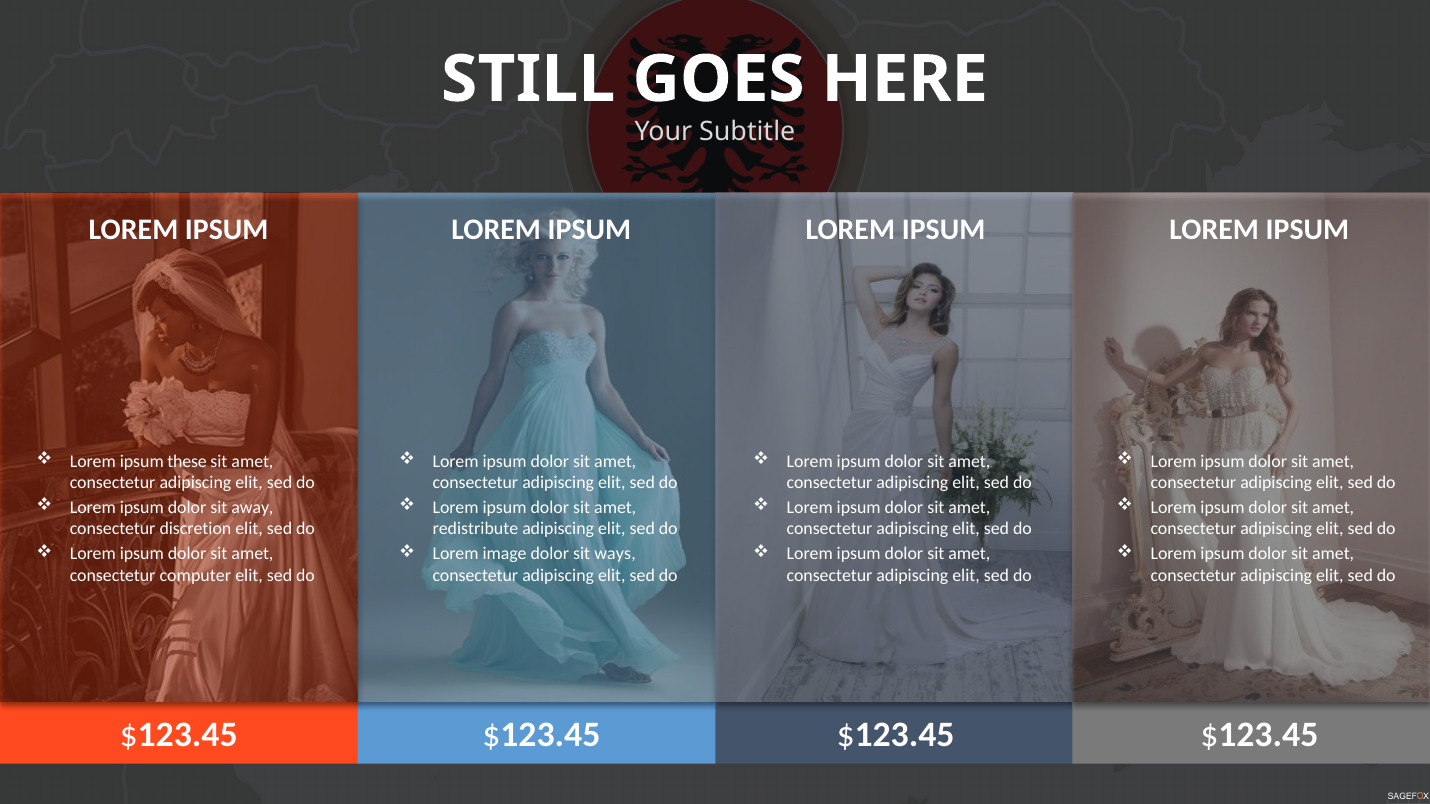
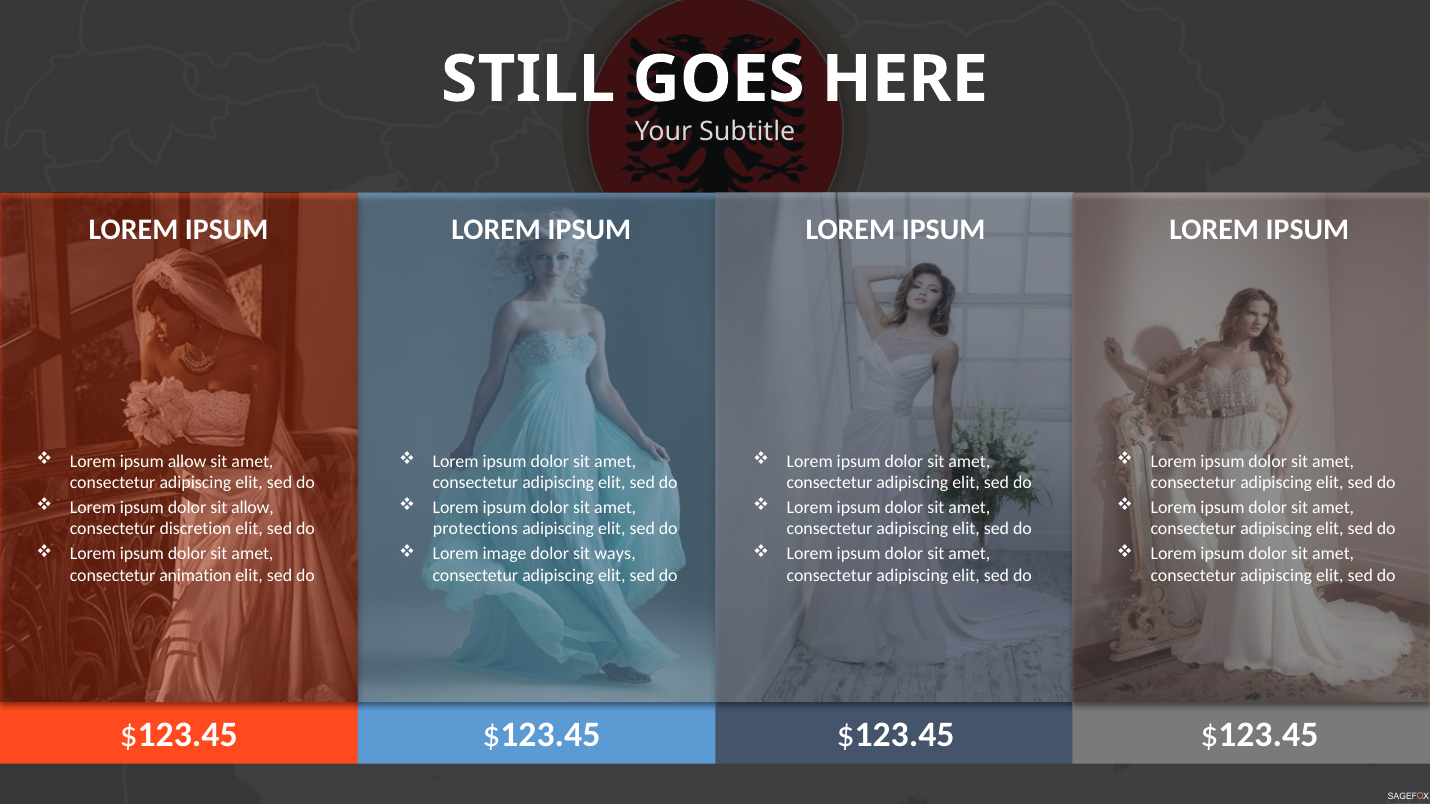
ipsum these: these -> allow
sit away: away -> allow
redistribute: redistribute -> protections
computer: computer -> animation
